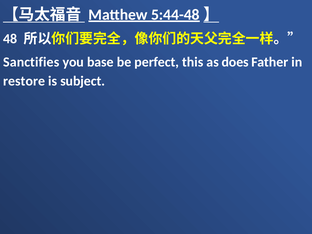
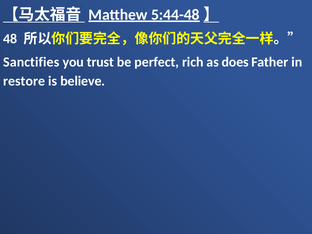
base: base -> trust
this: this -> rich
subject: subject -> believe
